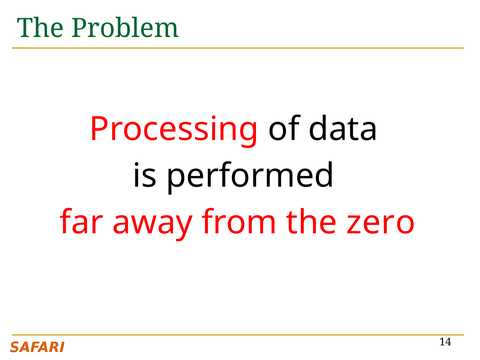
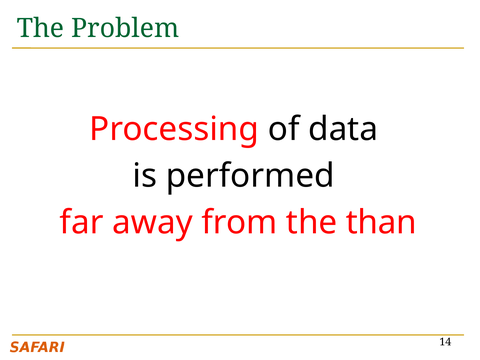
zero: zero -> than
